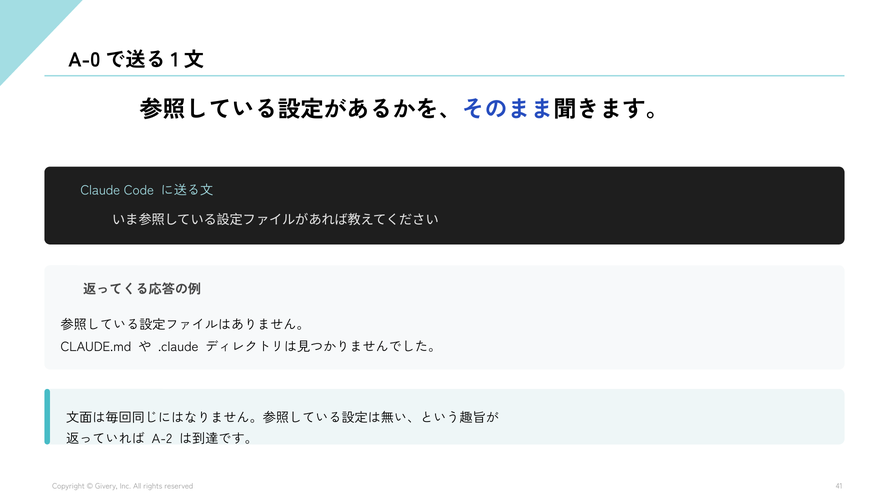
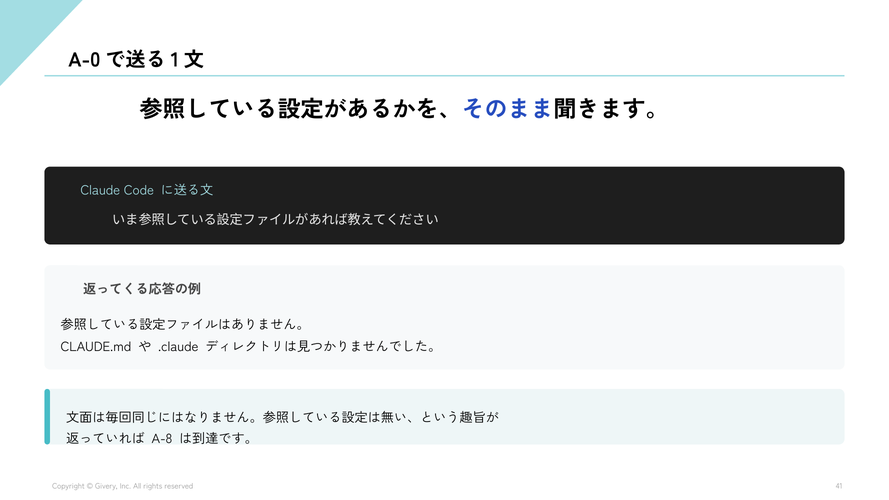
A-2: A-2 -> A-8
